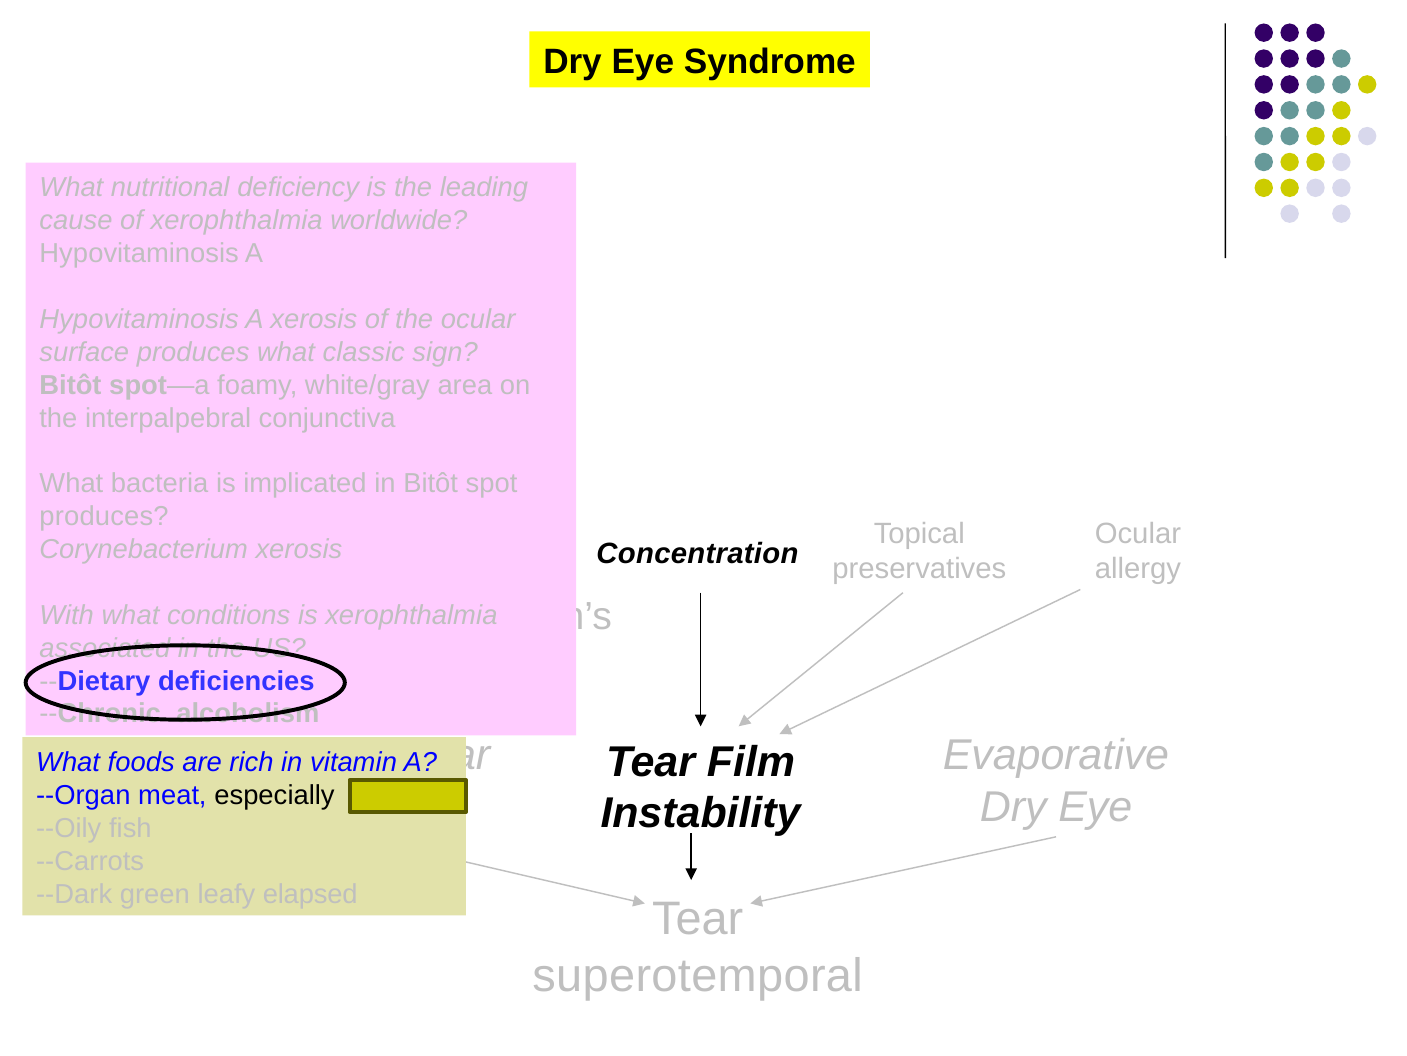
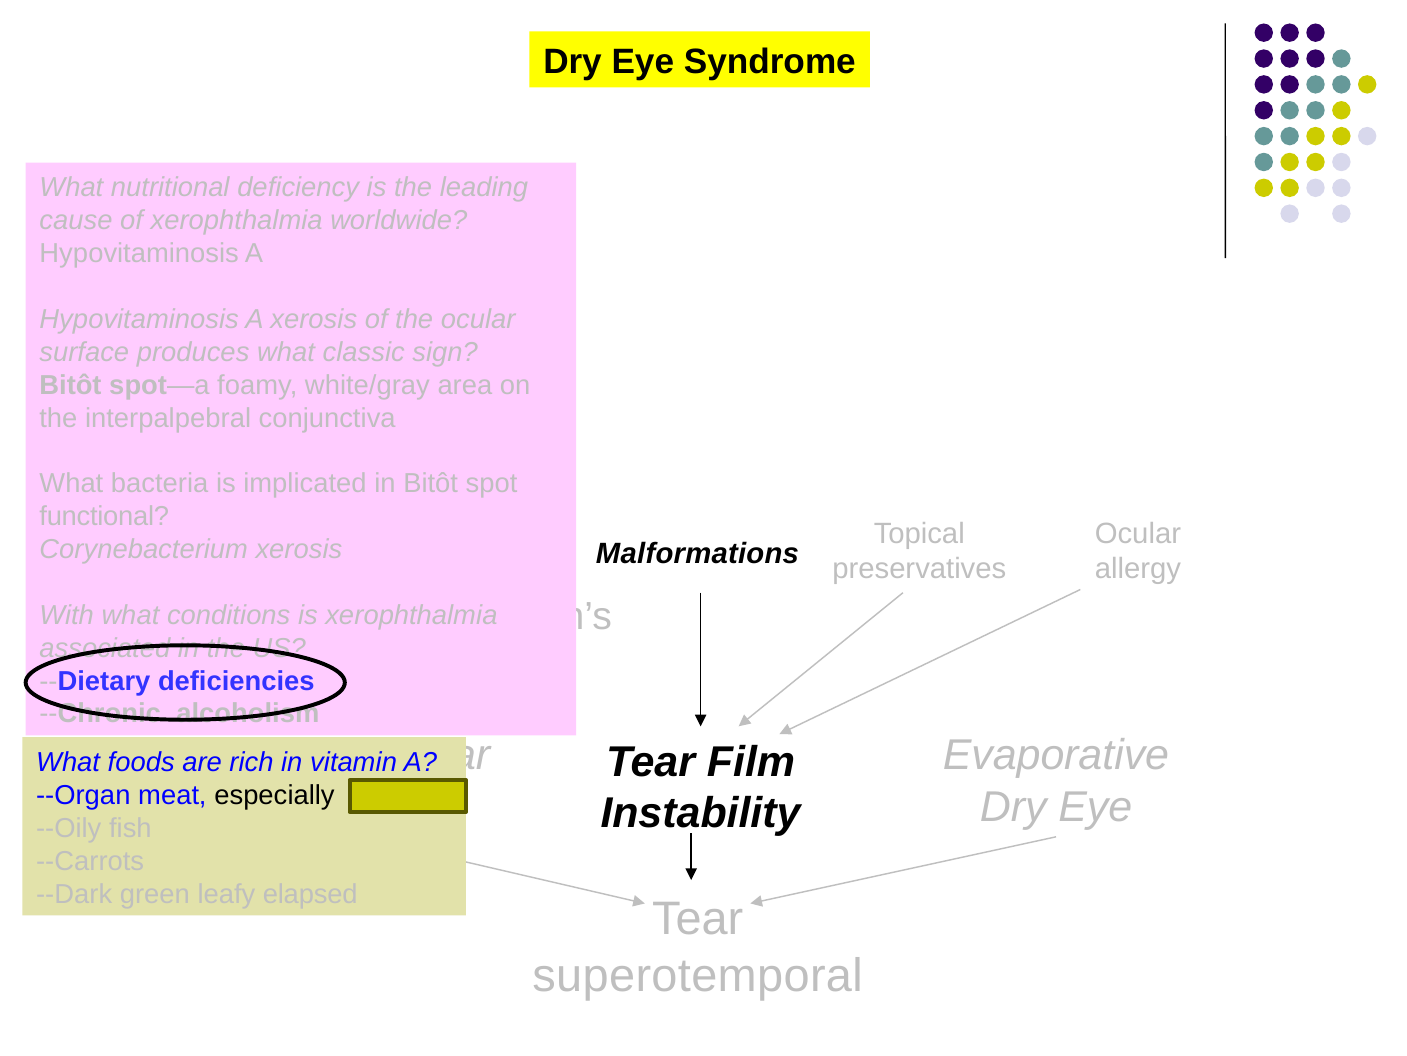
produces at (104, 516): produces -> functional
Concentration: Concentration -> Malformations
